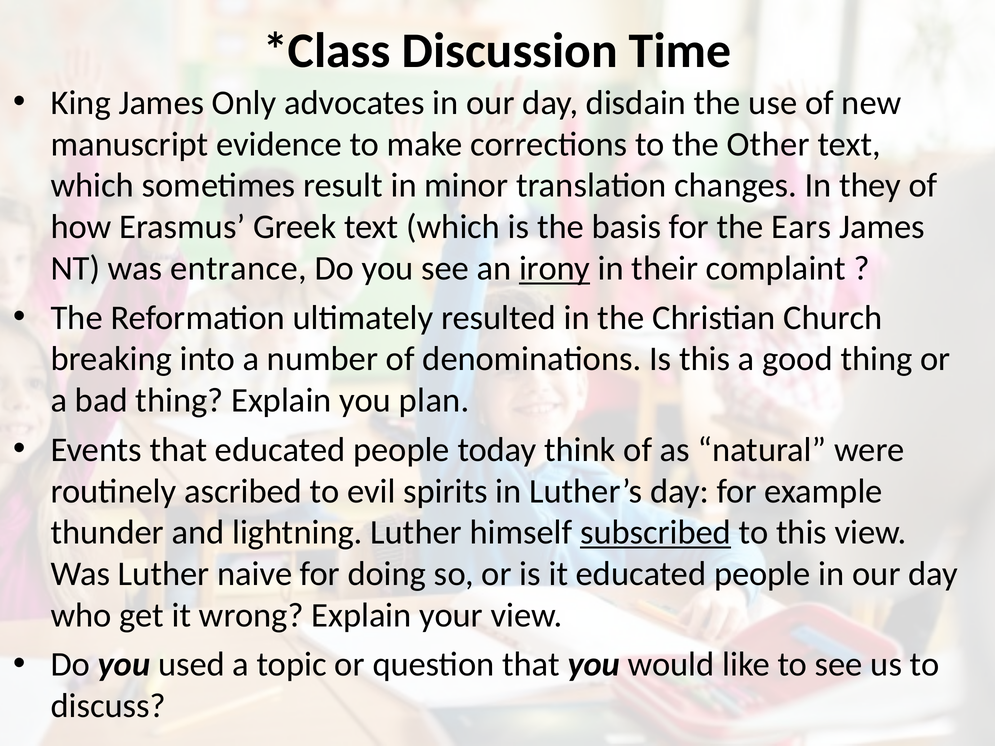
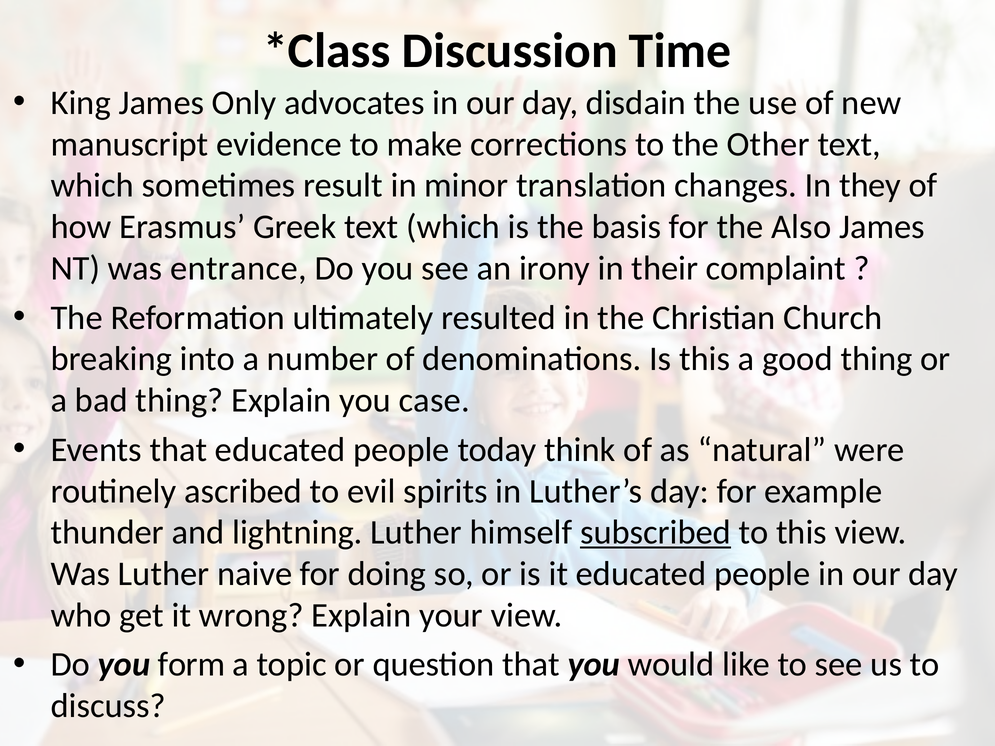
Ears: Ears -> Also
irony underline: present -> none
plan: plan -> case
used: used -> form
